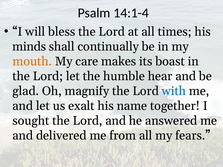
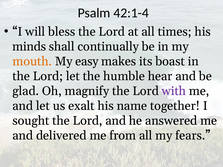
14:1-4: 14:1-4 -> 42:1-4
care: care -> easy
with colour: blue -> purple
